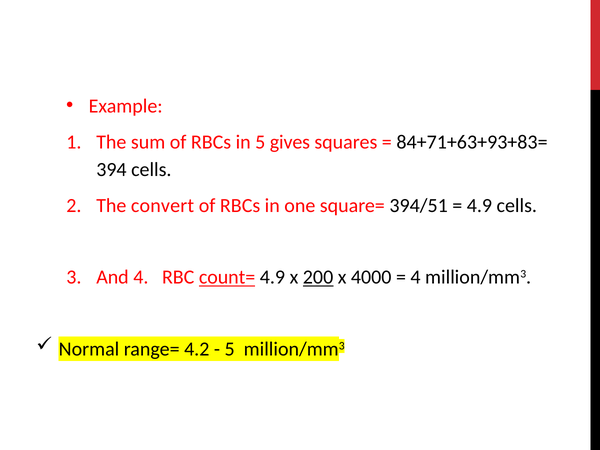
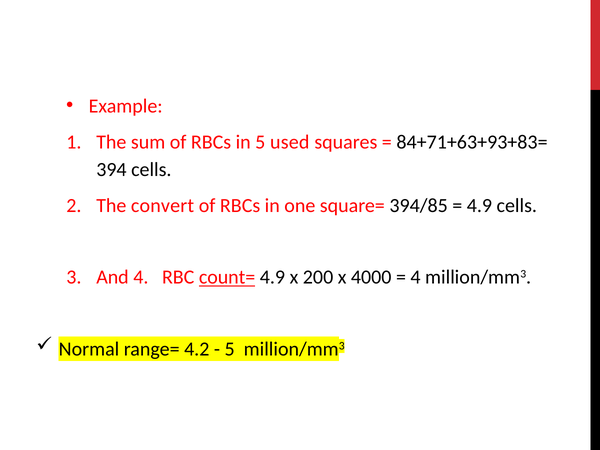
gives: gives -> used
394/51: 394/51 -> 394/85
200 underline: present -> none
